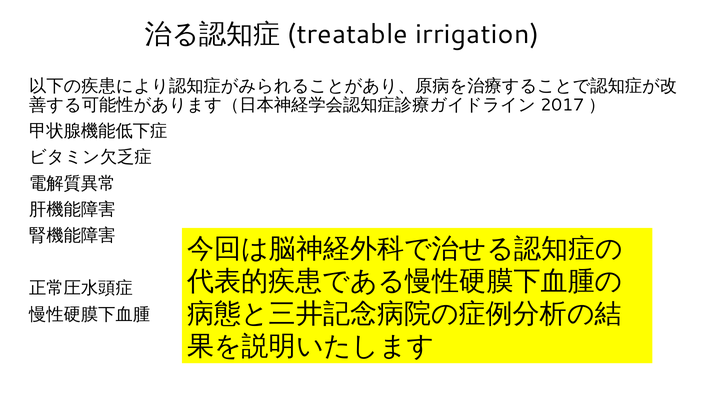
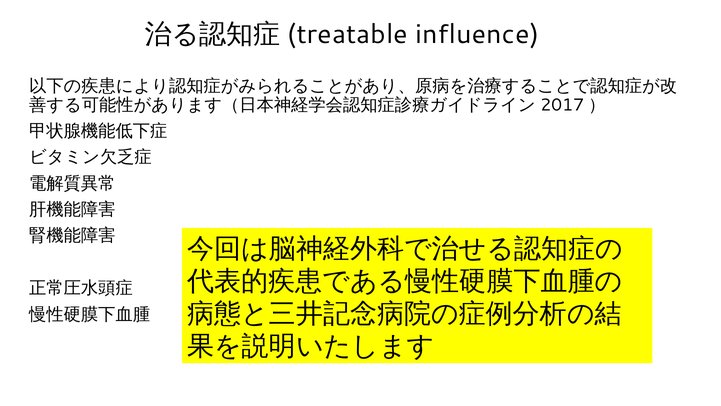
irrigation: irrigation -> influence
